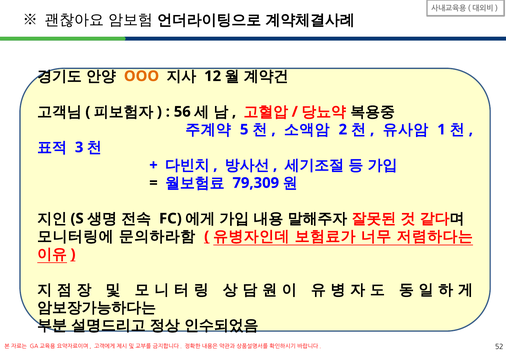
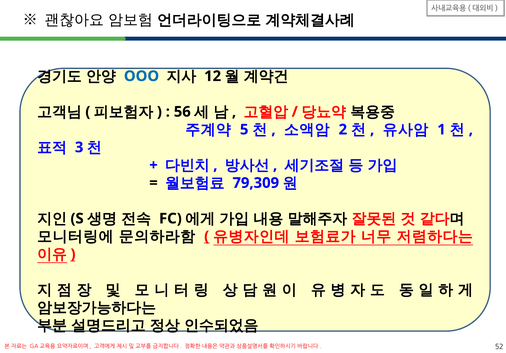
OOO colour: orange -> blue
